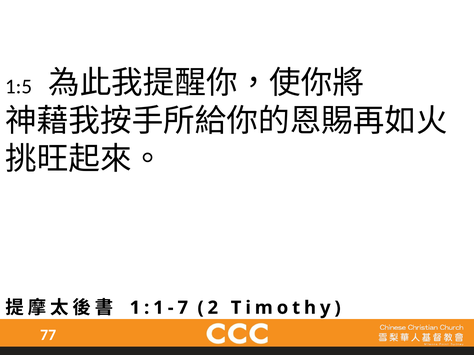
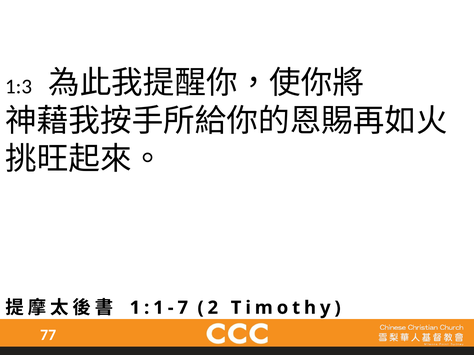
1:5: 1:5 -> 1:3
